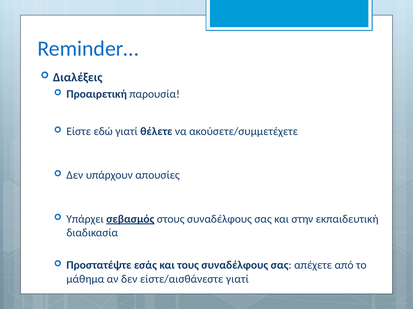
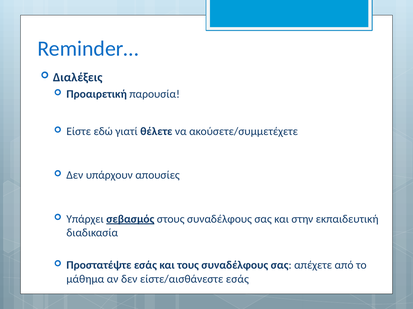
είστε/αισθάνεστε γιατί: γιατί -> εσάς
